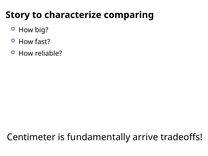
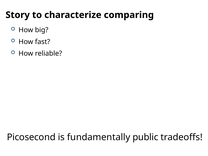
Centimeter: Centimeter -> Picosecond
arrive: arrive -> public
